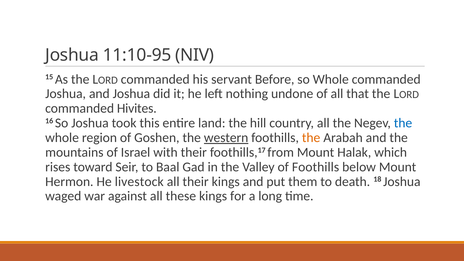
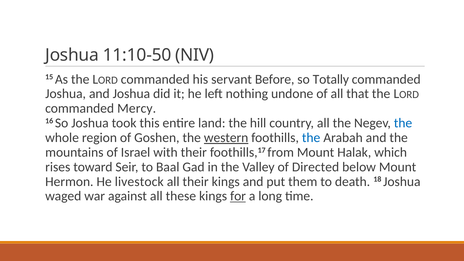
11:10-95: 11:10-95 -> 11:10-50
so Whole: Whole -> Totally
Hivites: Hivites -> Mercy
the at (311, 138) colour: orange -> blue
of Foothills: Foothills -> Directed
for underline: none -> present
